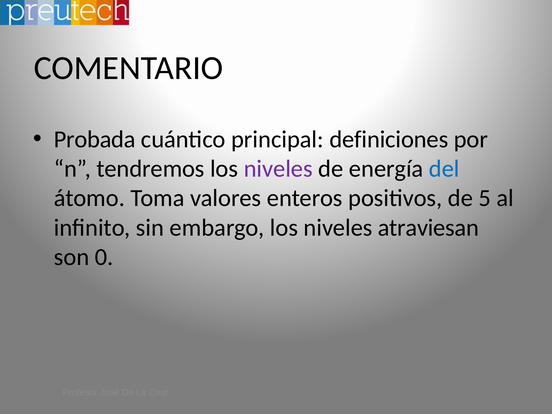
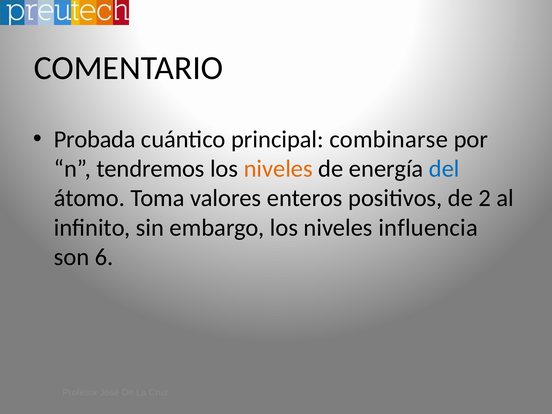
definiciones: definiciones -> combinarse
niveles at (278, 169) colour: purple -> orange
5: 5 -> 2
atraviesan: atraviesan -> influencia
0: 0 -> 6
